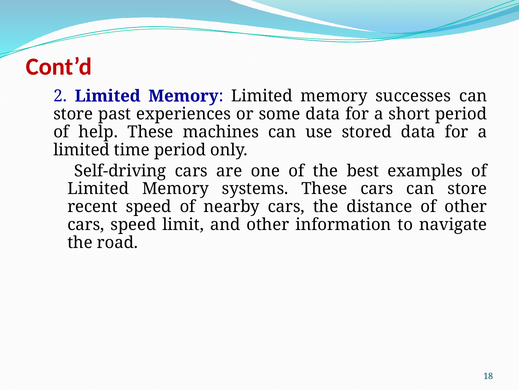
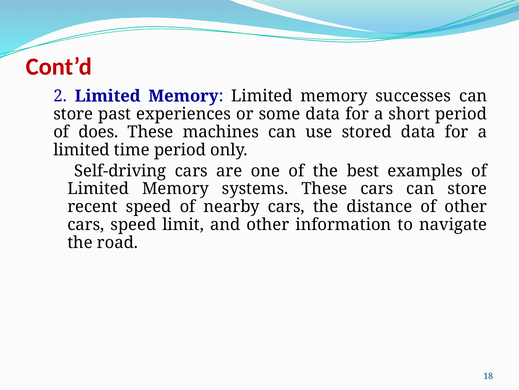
help: help -> does
